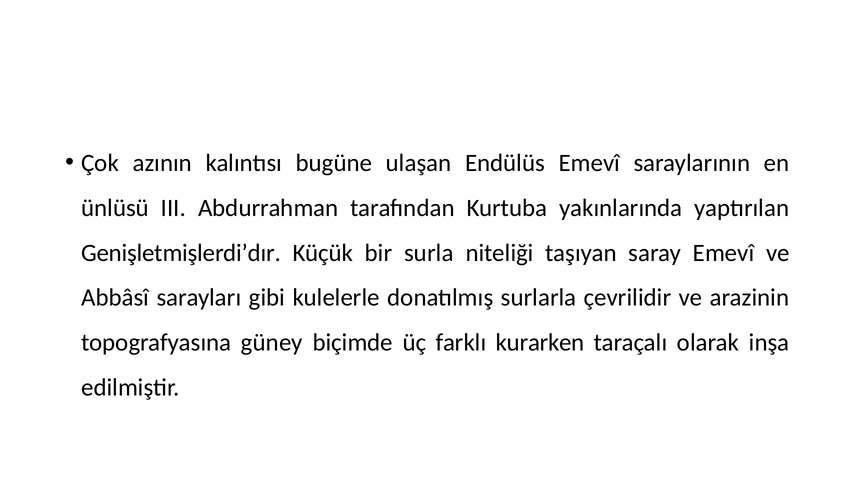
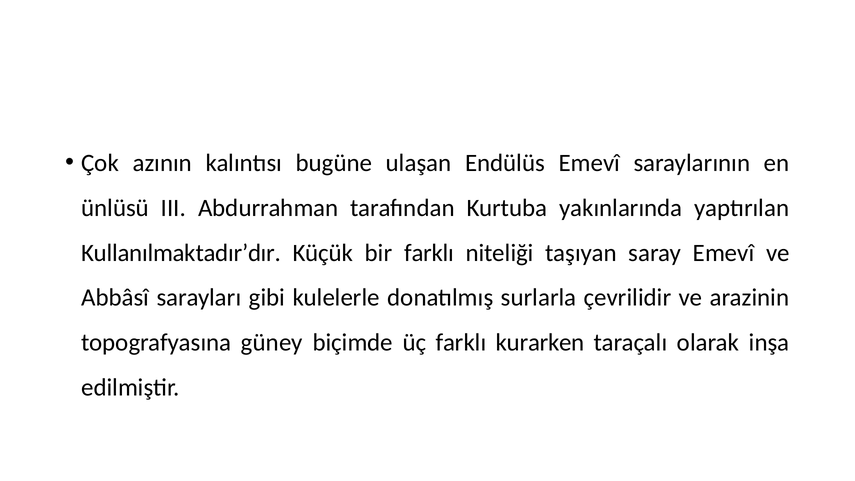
Genişletmişlerdi’dır: Genişletmişlerdi’dır -> Kullanılmaktadır’dır
bir surla: surla -> farklı
